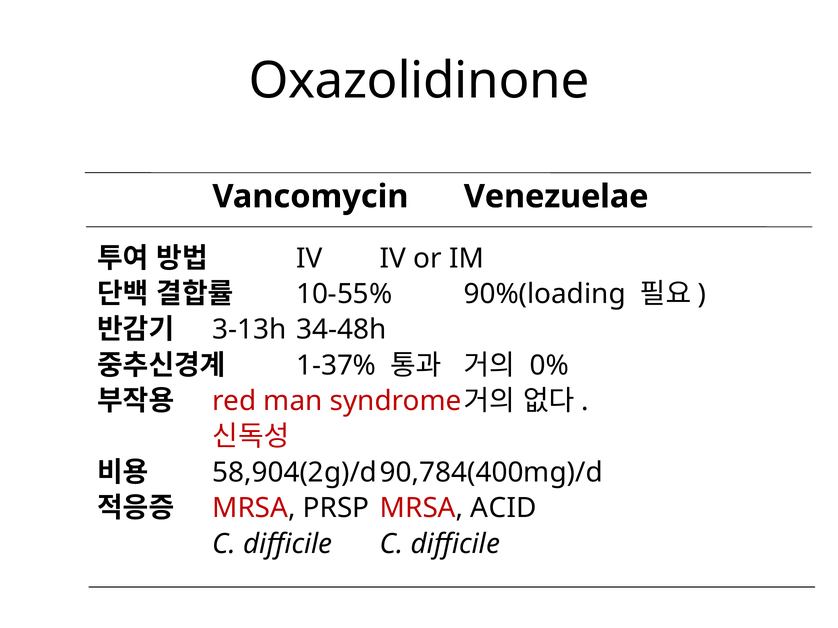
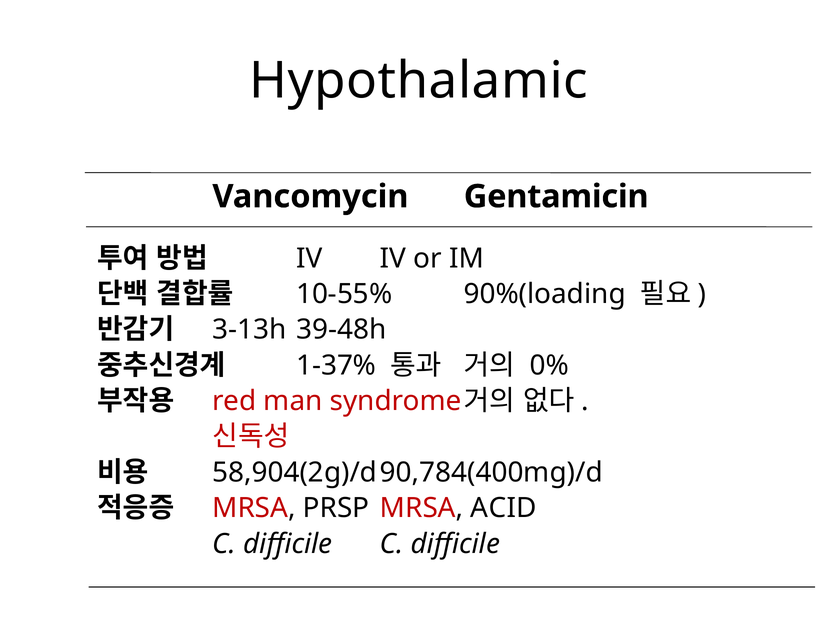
Oxazolidinone: Oxazolidinone -> Hypothalamic
Venezuelae: Venezuelae -> Gentamicin
34-48h: 34-48h -> 39-48h
